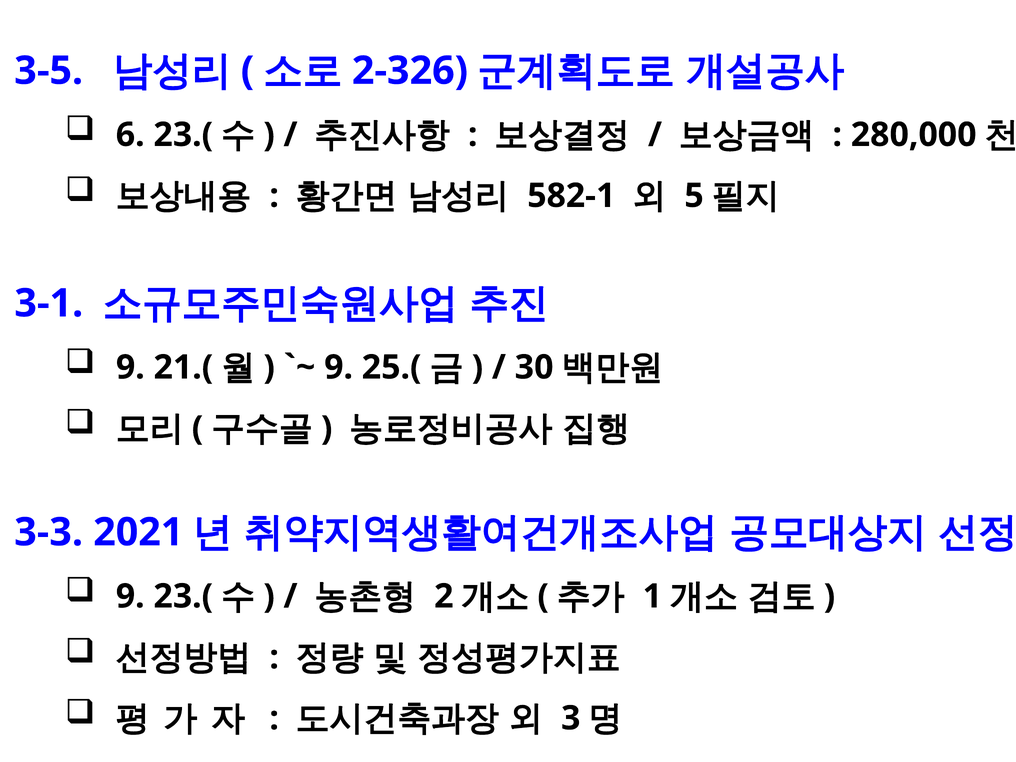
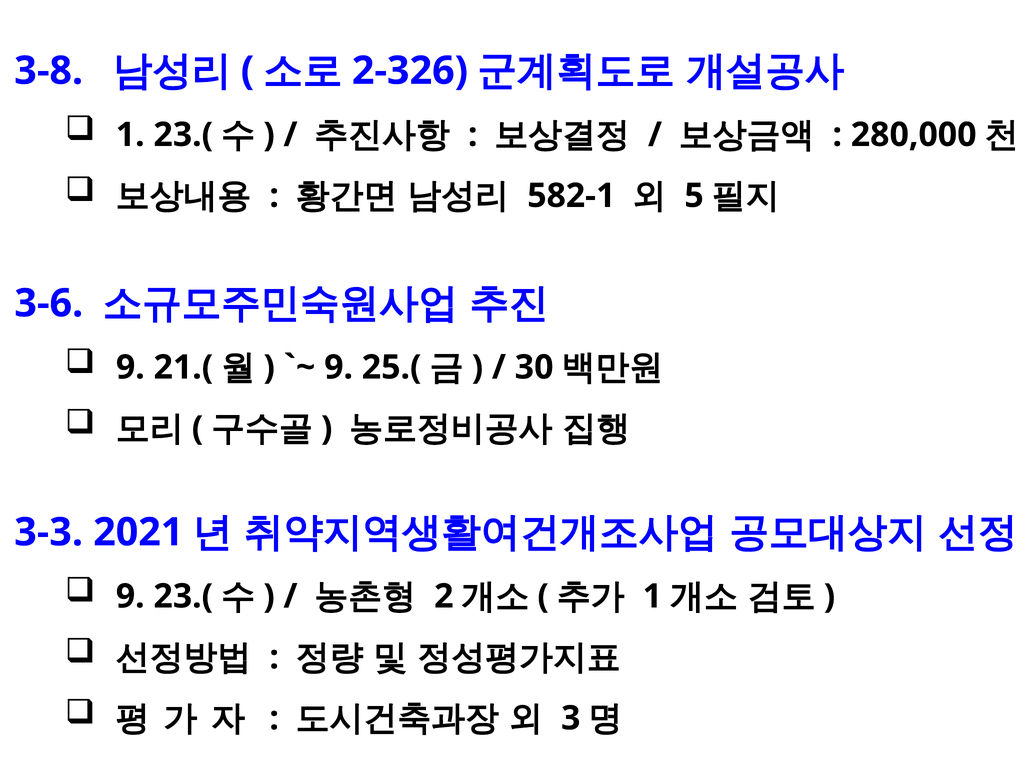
3-5: 3-5 -> 3-8
6 at (130, 135): 6 -> 1
3-1: 3-1 -> 3-6
